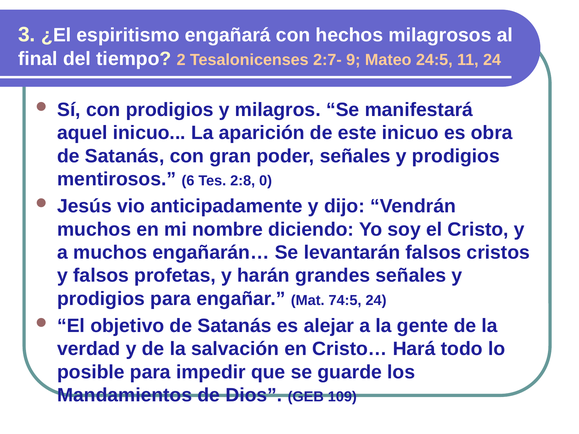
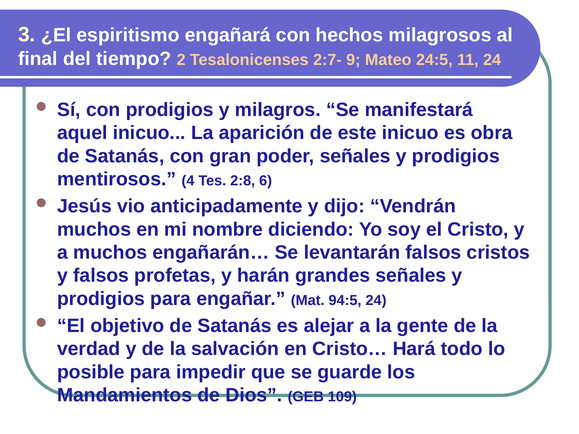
6: 6 -> 4
0: 0 -> 6
74:5: 74:5 -> 94:5
